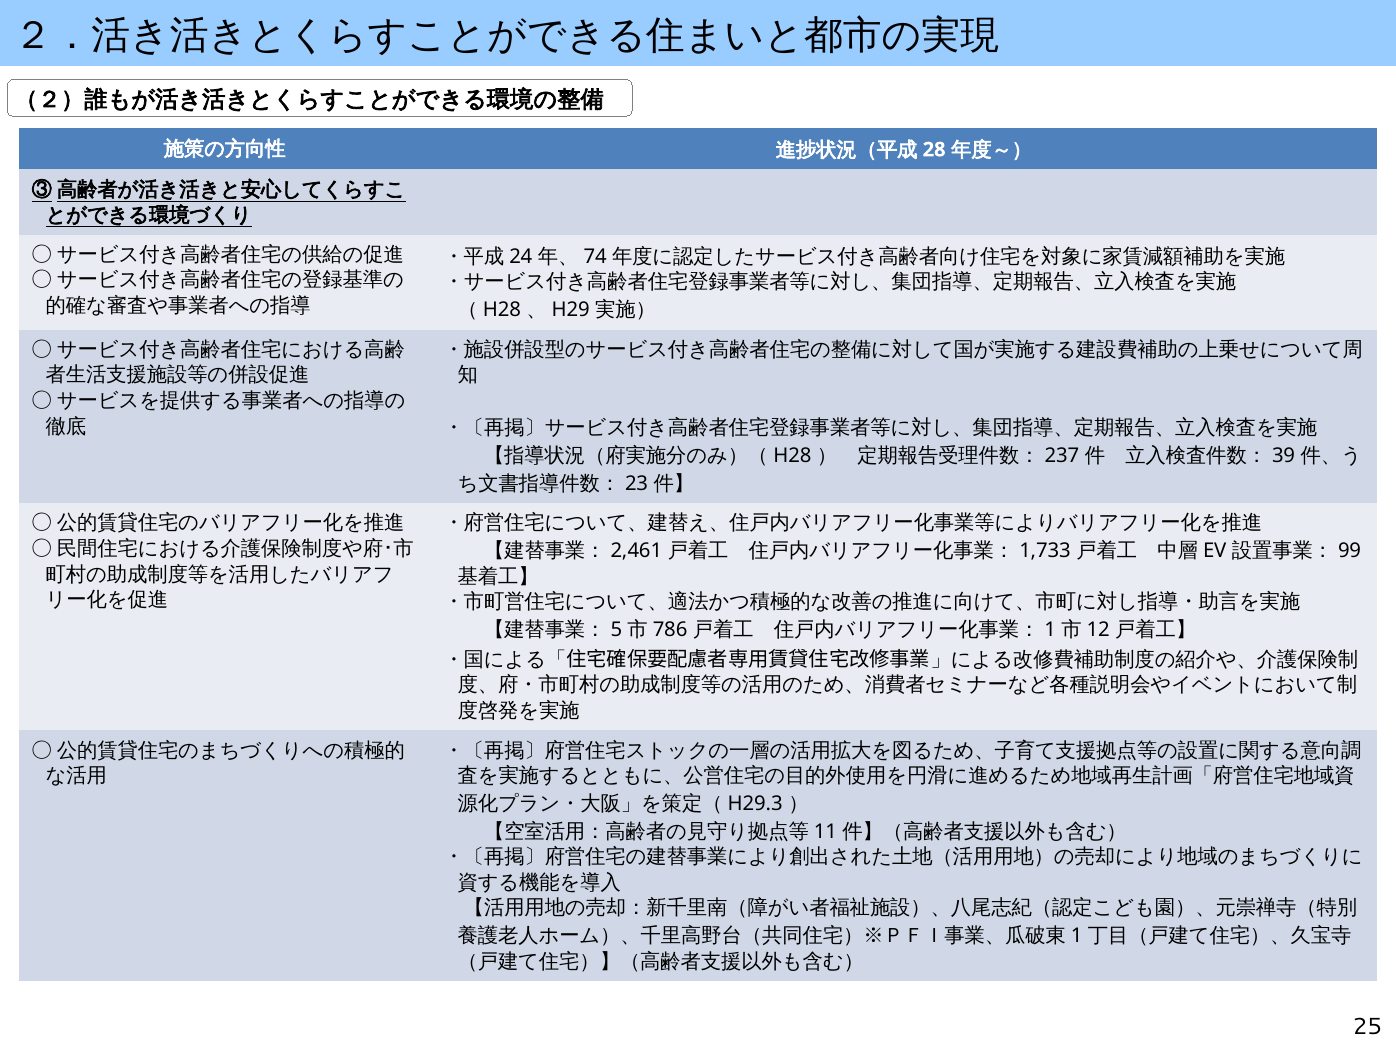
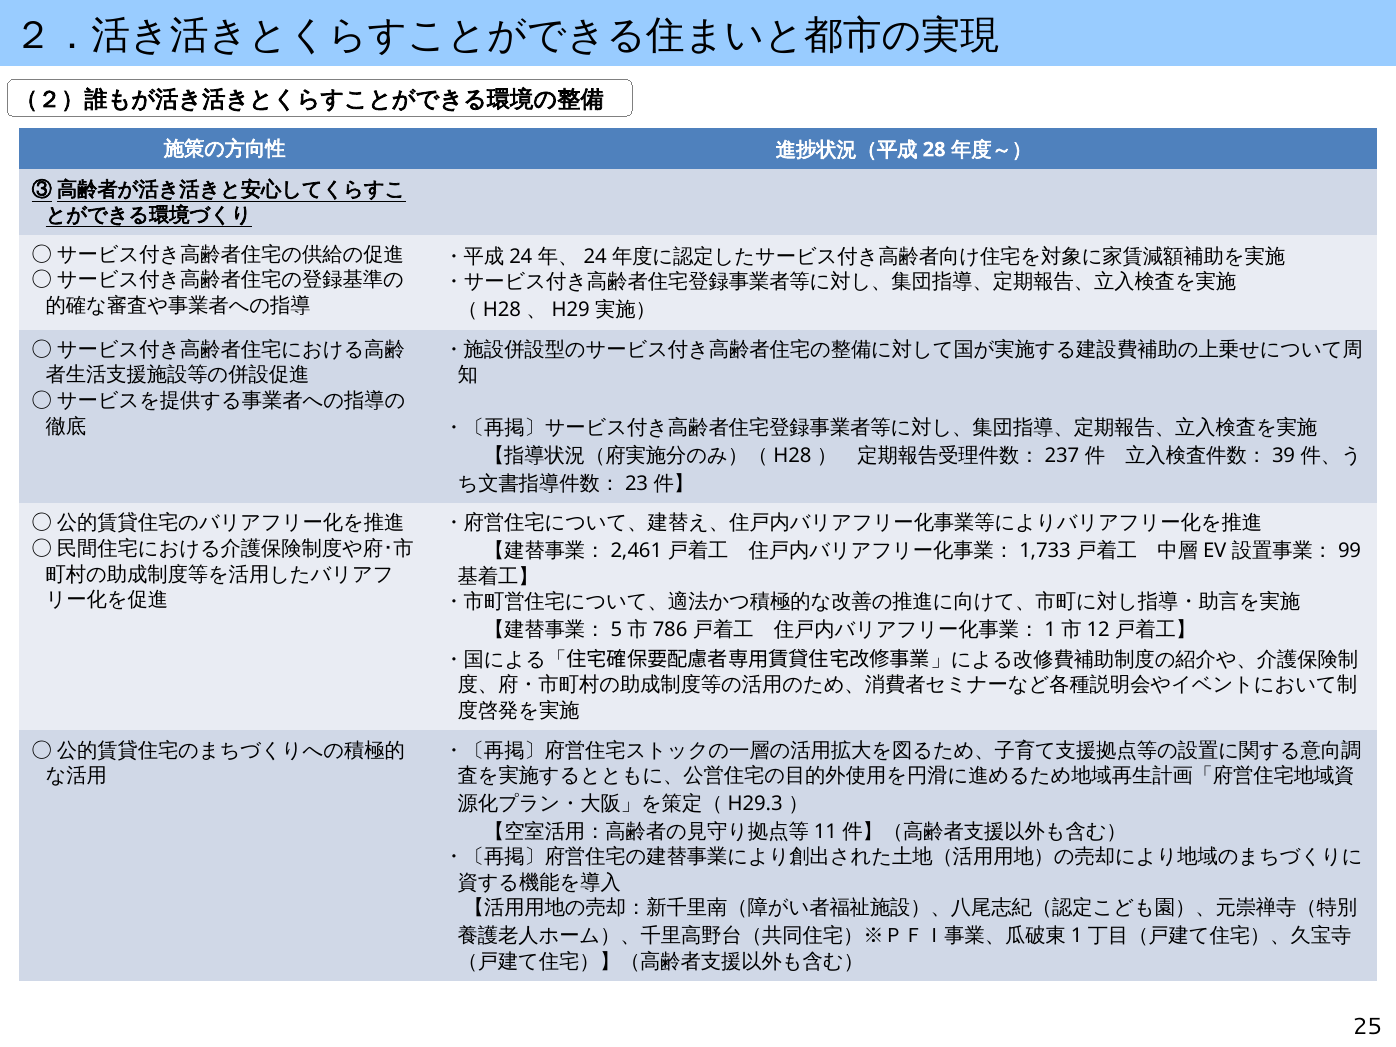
74: 74 -> 24
